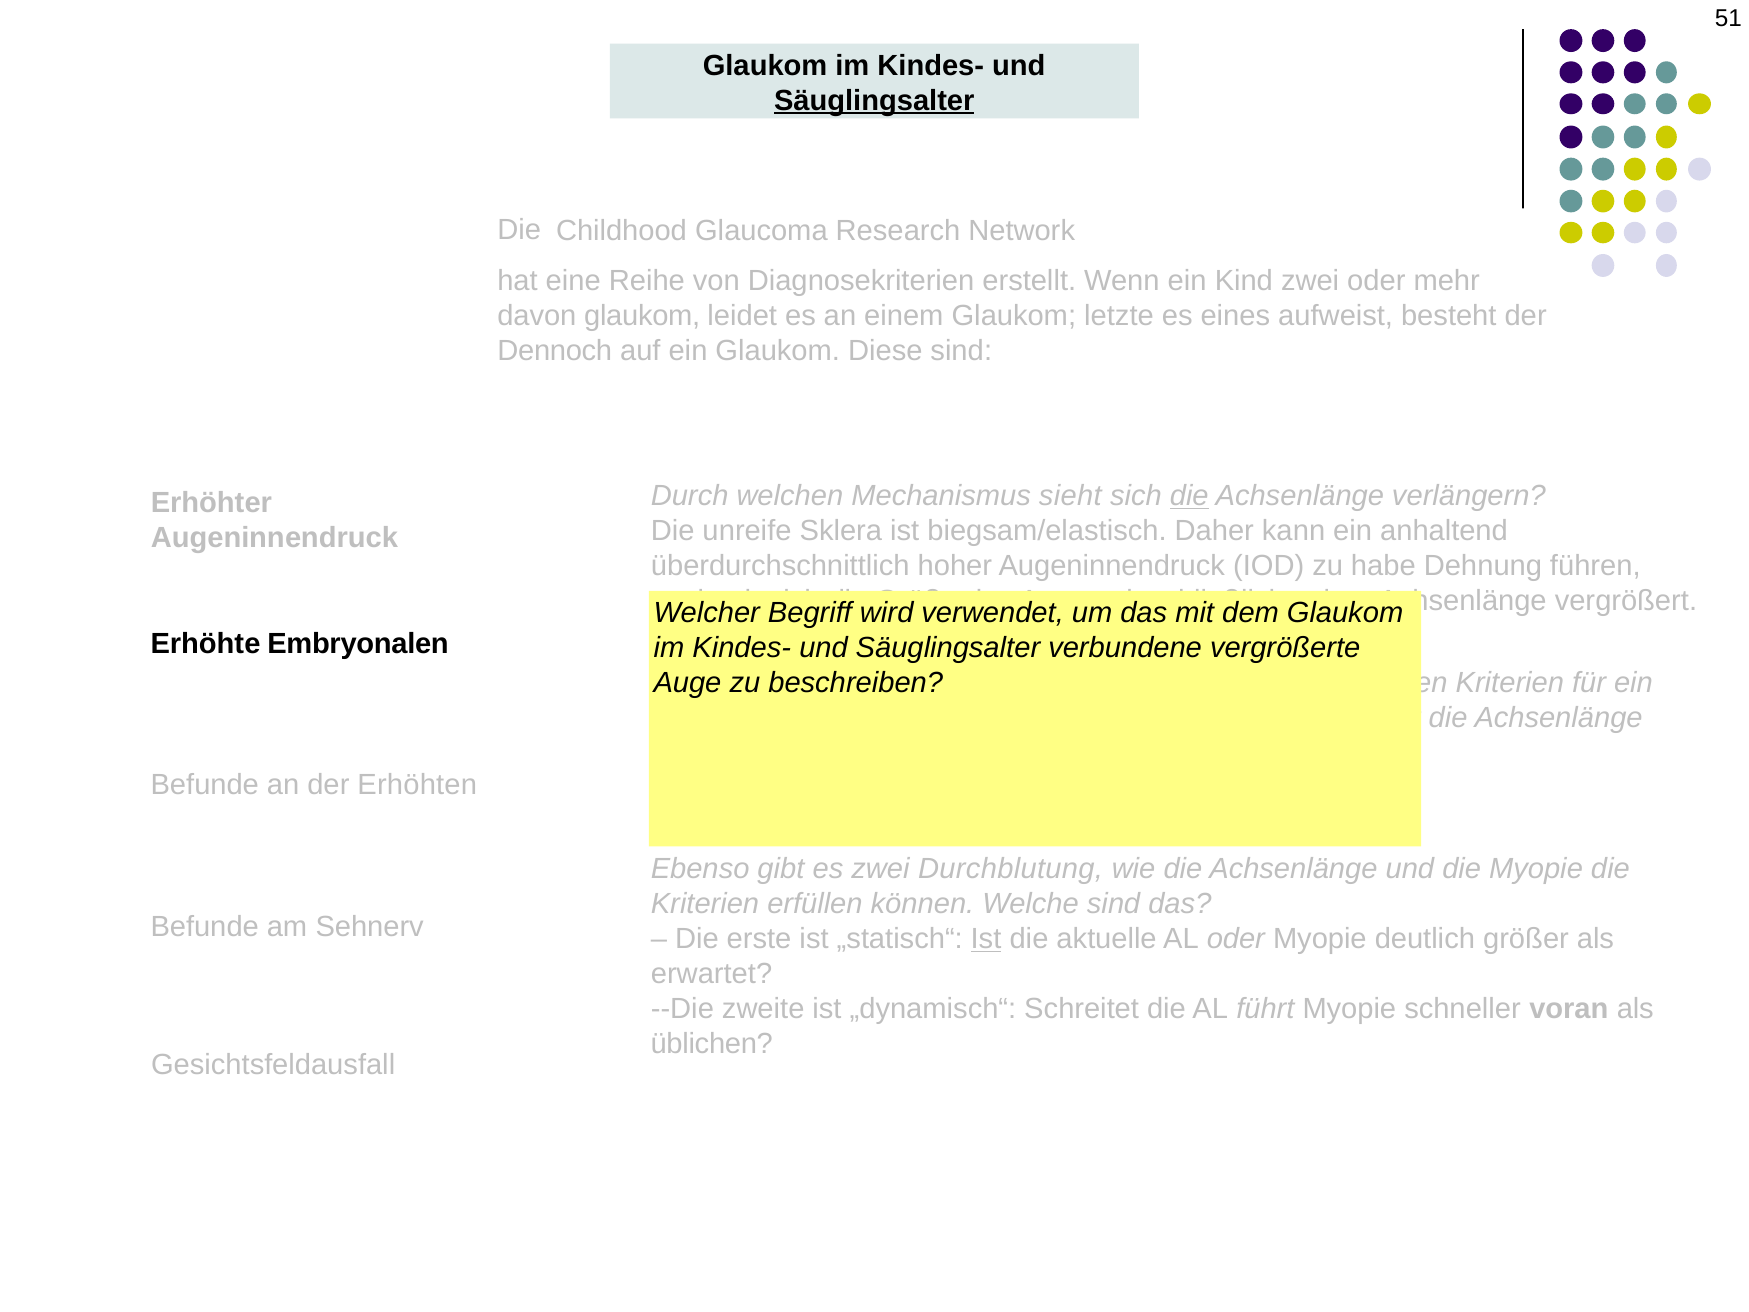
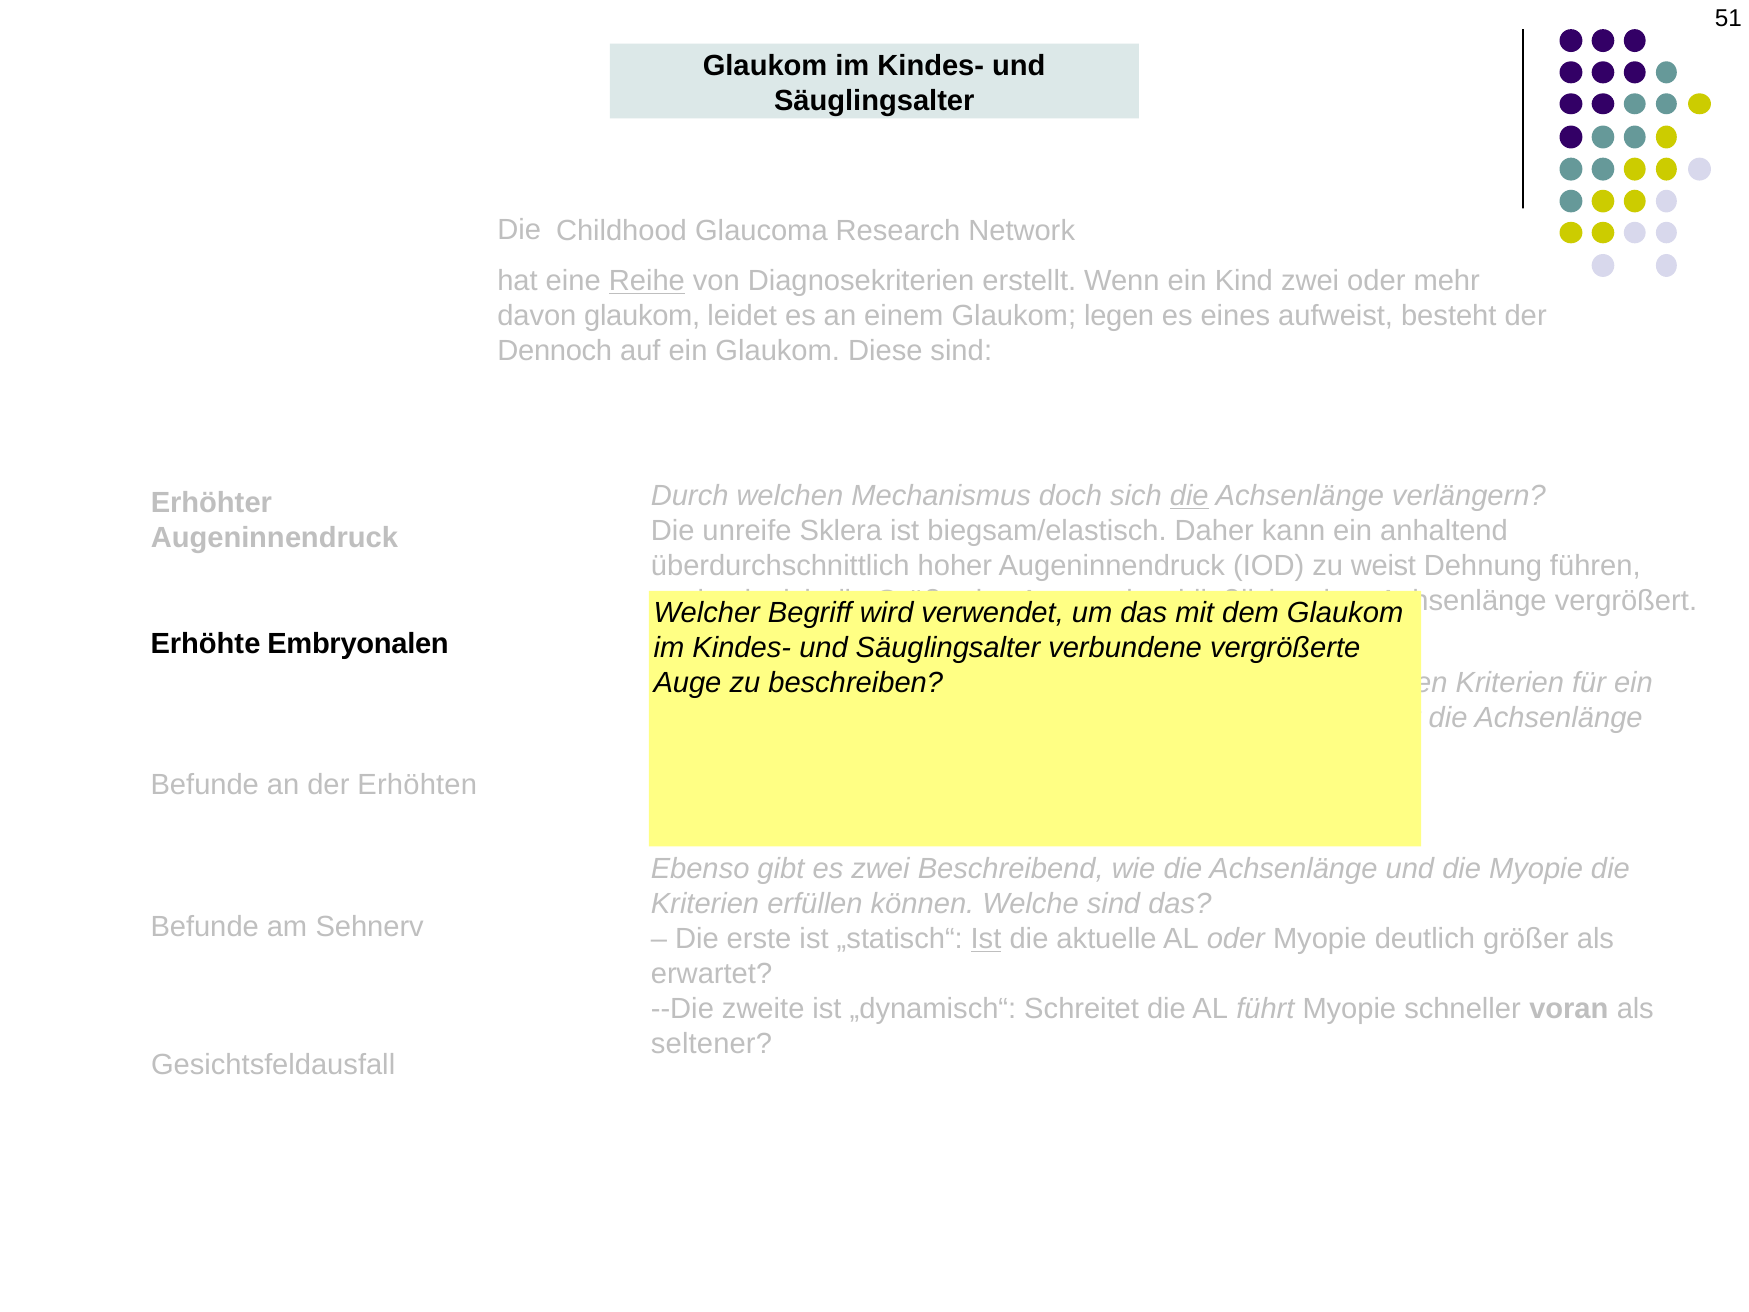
Säuglingsalter at (874, 101) underline: present -> none
Reihe underline: none -> present
letzte: letzte -> legen
sieht: sieht -> doch
habe: habe -> weist
Durchblutung: Durchblutung -> Beschreibend
üblichen: üblichen -> seltener
